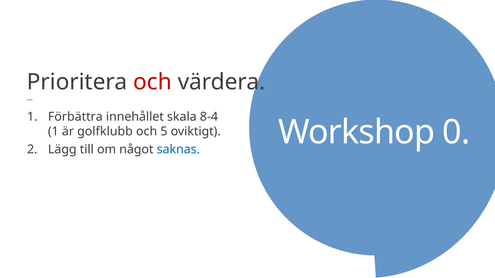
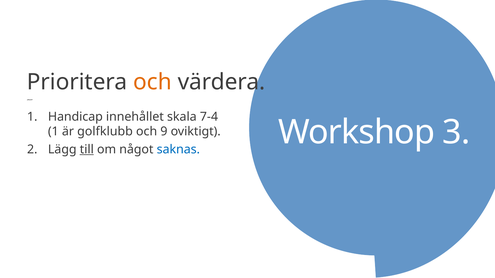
och at (152, 82) colour: red -> orange
Förbättra: Förbättra -> Handicap
8-4: 8-4 -> 7-4
5: 5 -> 9
till underline: none -> present
0: 0 -> 3
